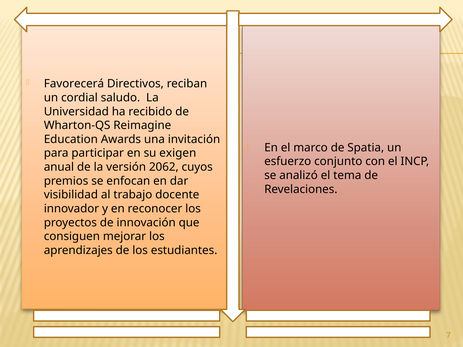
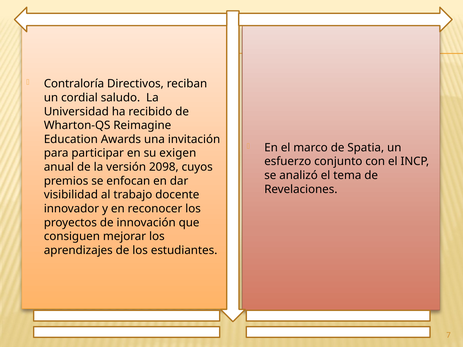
Favorecerá: Favorecerá -> Contraloría
2062: 2062 -> 2098
